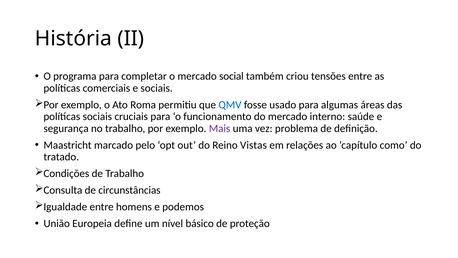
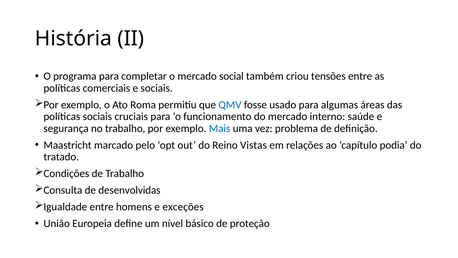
Mais colour: purple -> blue
como: como -> podia
circunstâncias: circunstâncias -> desenvolvidas
podemos: podemos -> exceções
